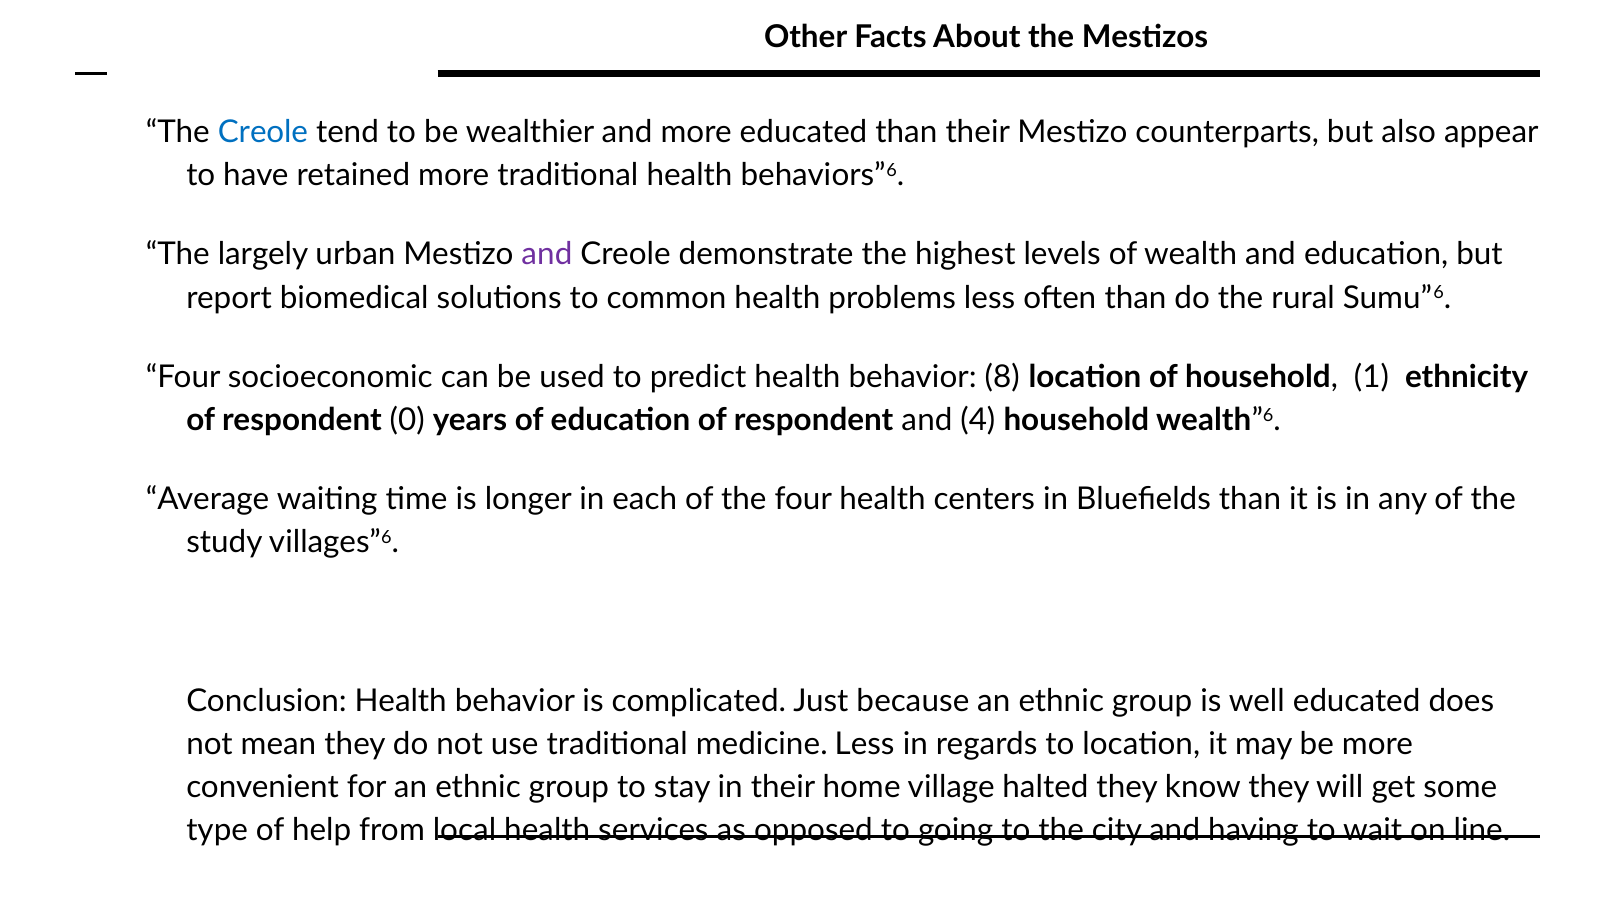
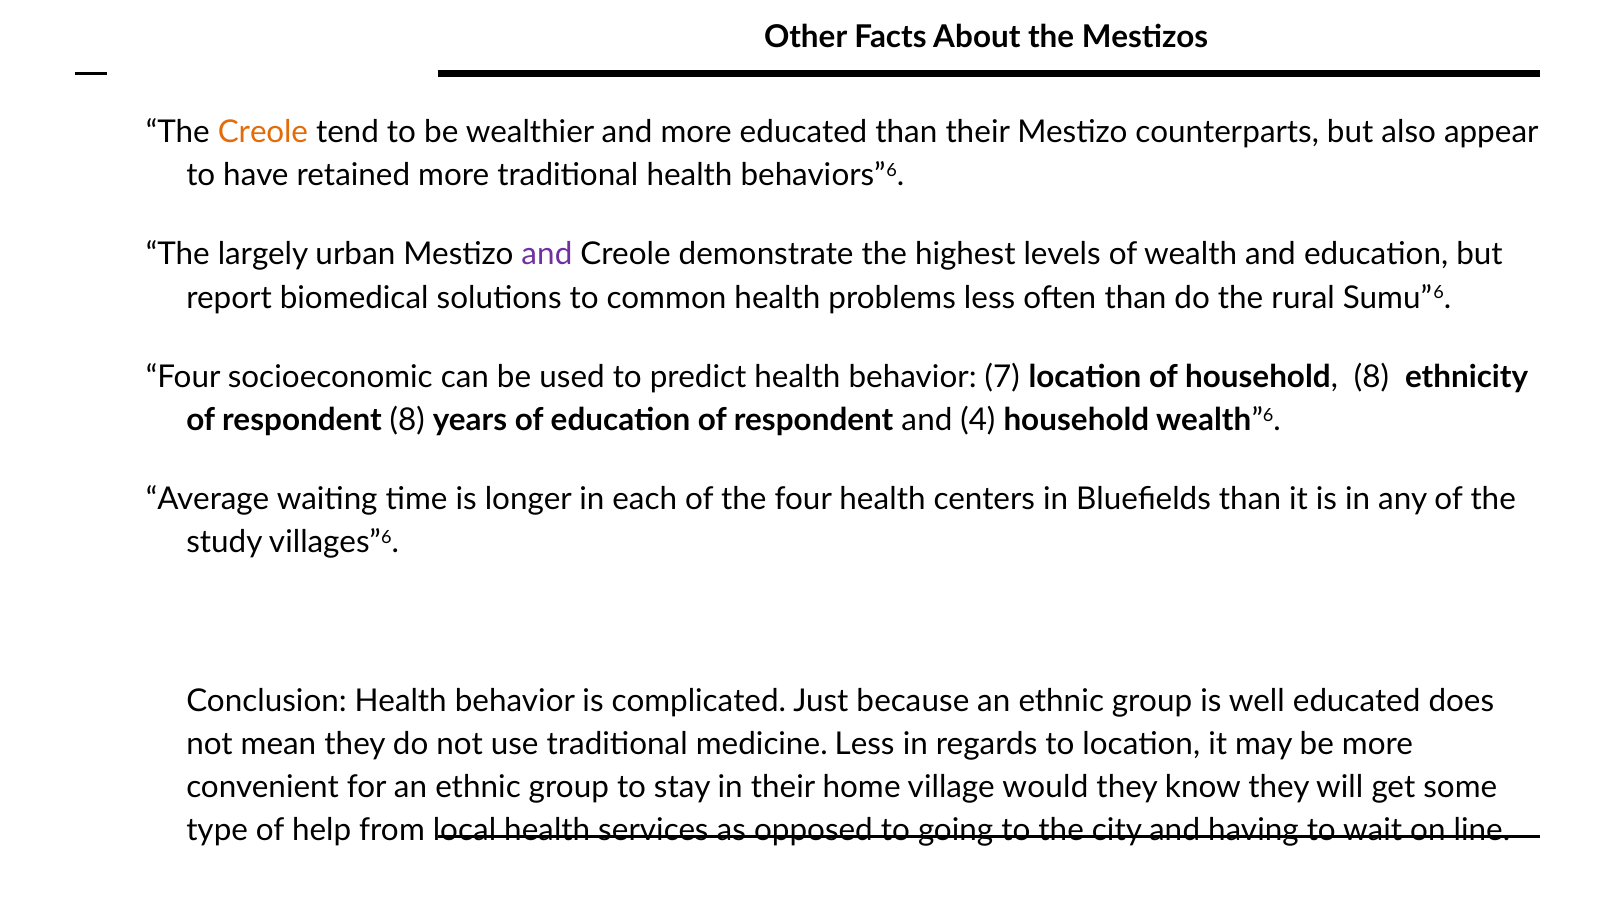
Creole at (263, 132) colour: blue -> orange
8: 8 -> 7
household 1: 1 -> 8
respondent 0: 0 -> 8
halted: halted -> would
